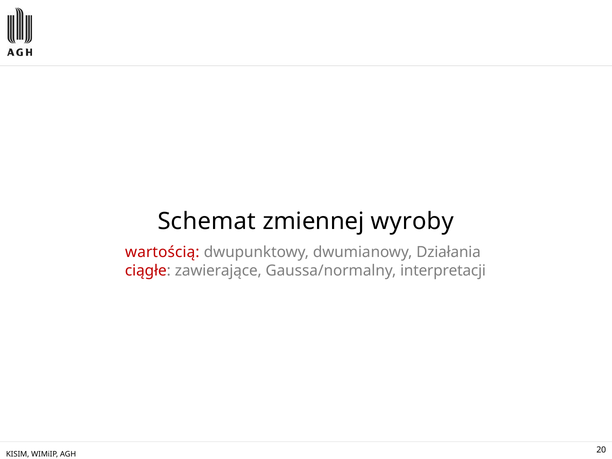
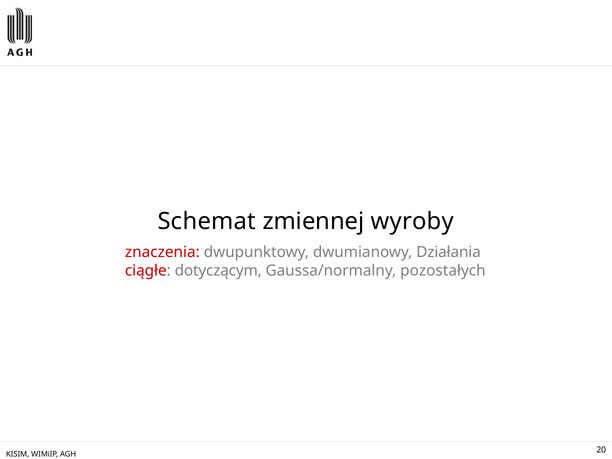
wartością: wartością -> znaczenia
zawierające: zawierające -> dotyczącym
interpretacji: interpretacji -> pozostałych
